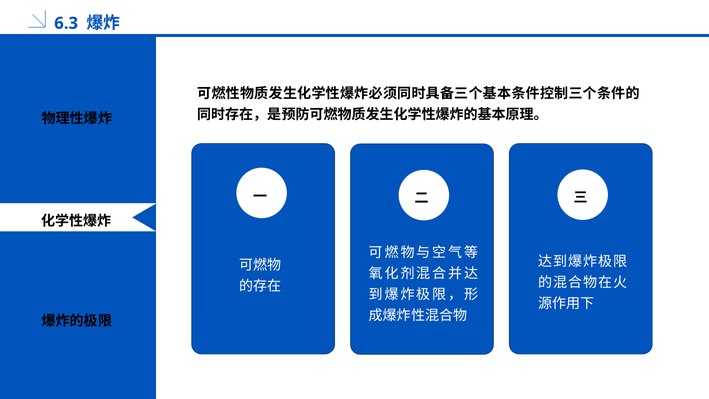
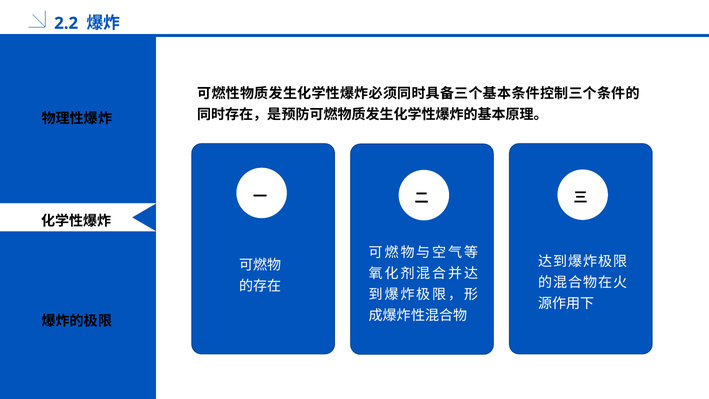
6.3: 6.3 -> 2.2
